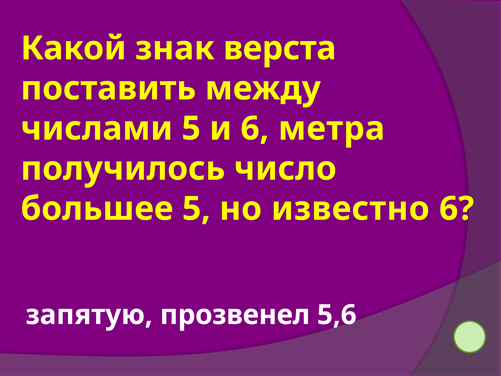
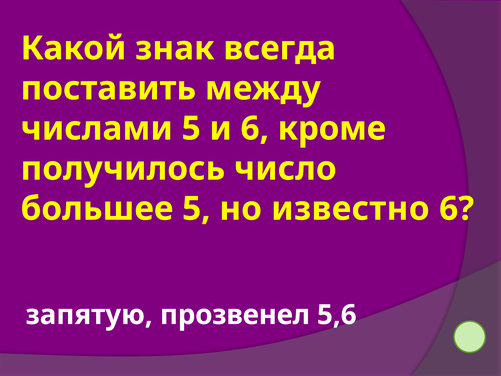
верста: верста -> всегда
метра: метра -> кроме
